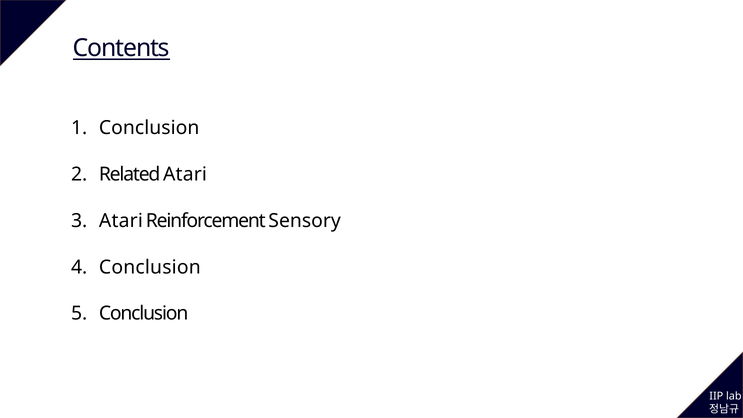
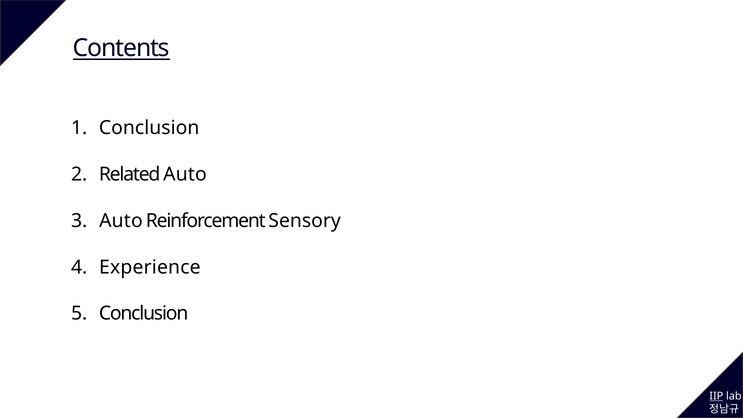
Related Atari: Atari -> Auto
Atari at (121, 221): Atari -> Auto
Conclusion at (150, 267): Conclusion -> Experience
IIP underline: none -> present
